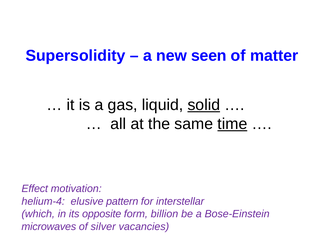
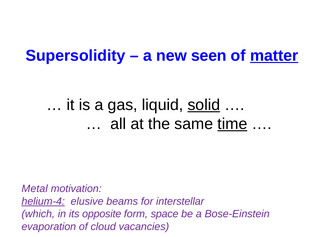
matter underline: none -> present
Effect: Effect -> Metal
helium-4 underline: none -> present
pattern: pattern -> beams
billion: billion -> space
microwaves: microwaves -> evaporation
silver: silver -> cloud
